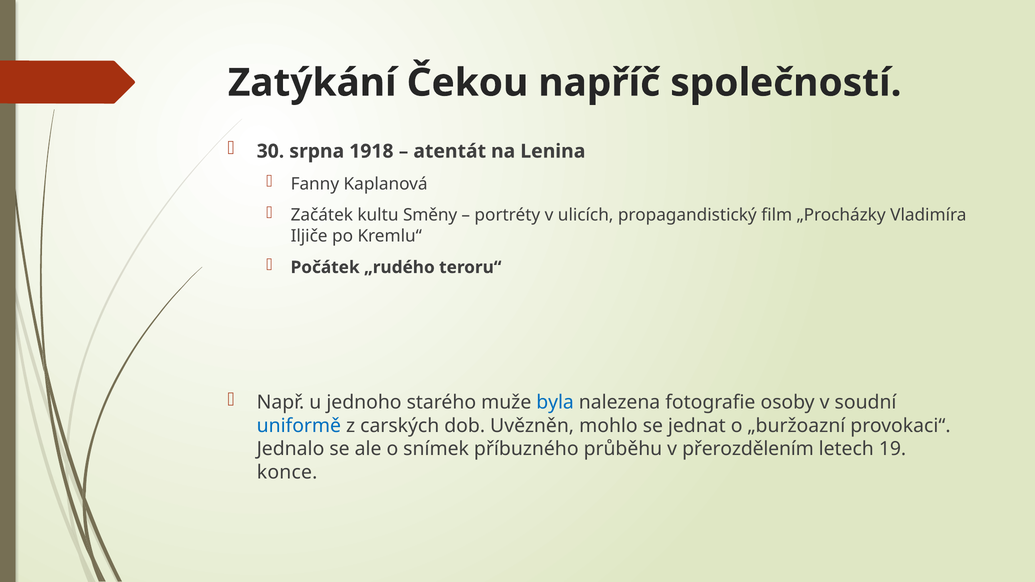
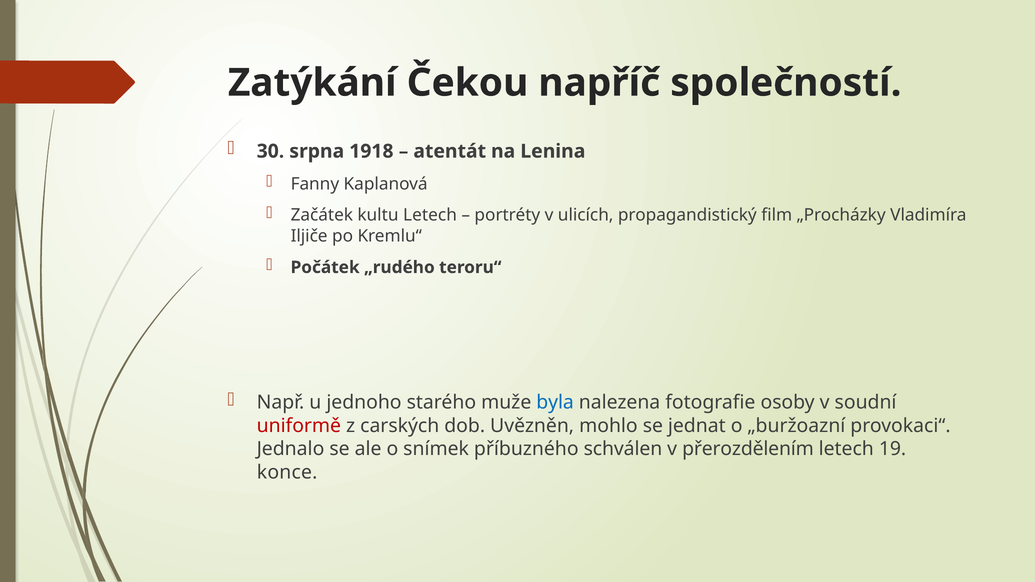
kultu Směny: Směny -> Letech
uniformě colour: blue -> red
průběhu: průběhu -> schválen
